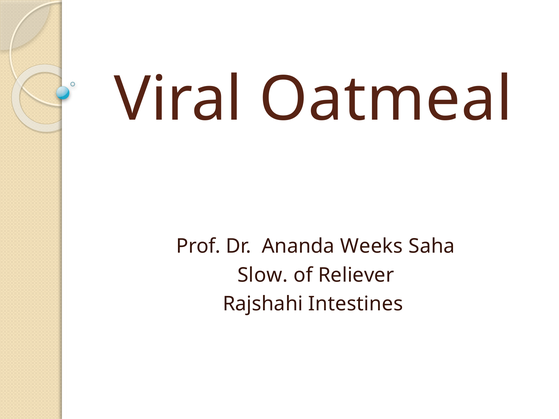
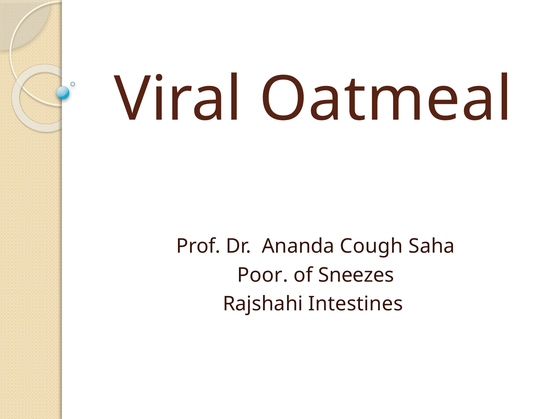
Weeks: Weeks -> Cough
Slow: Slow -> Poor
Reliever: Reliever -> Sneezes
